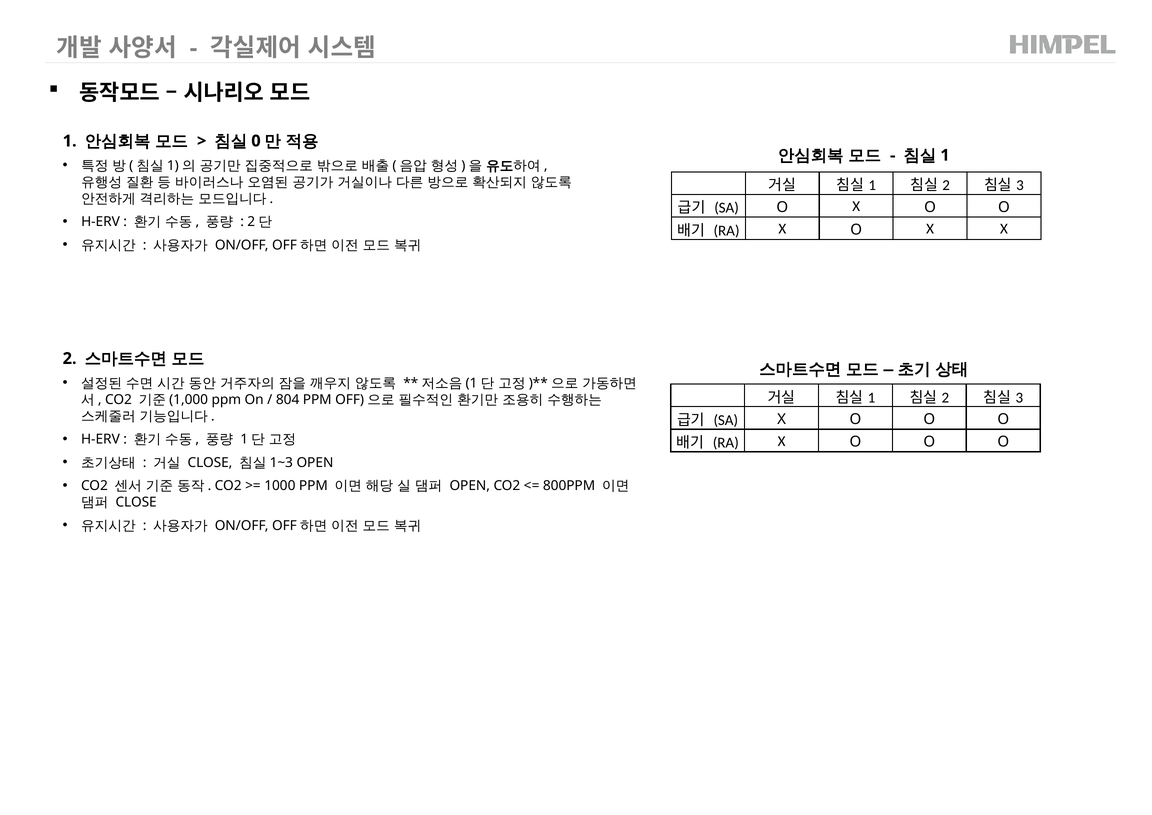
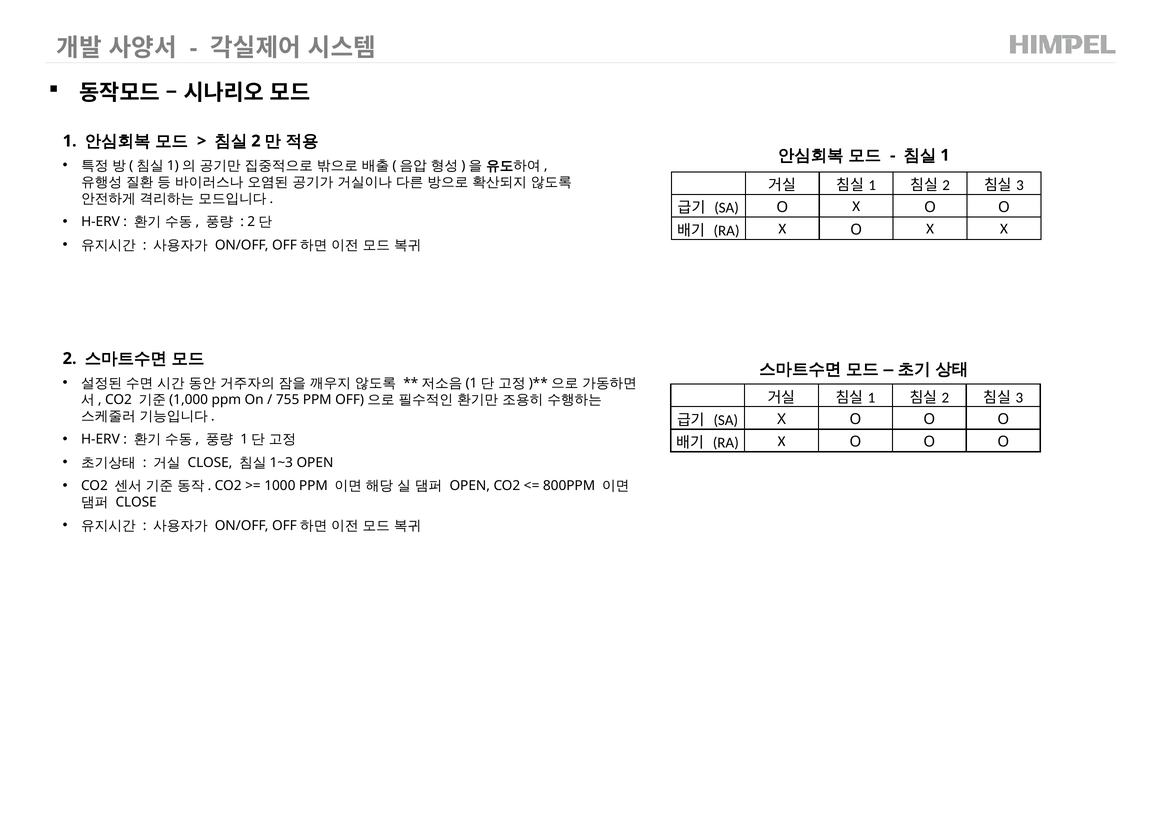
0 at (256, 141): 0 -> 2
804: 804 -> 755
